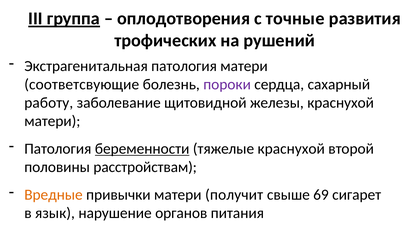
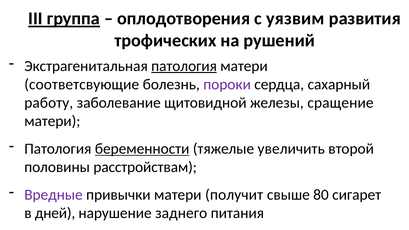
точные: точные -> уязвим
патология at (184, 66) underline: none -> present
железы краснухой: краснухой -> сращение
тяжелые краснухой: краснухой -> увеличить
Вредные colour: orange -> purple
69: 69 -> 80
язык: язык -> дней
органов: органов -> заднего
